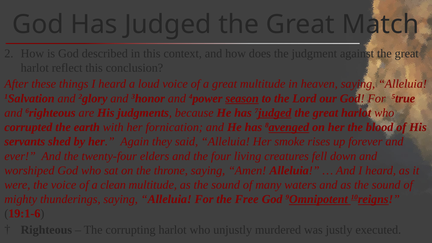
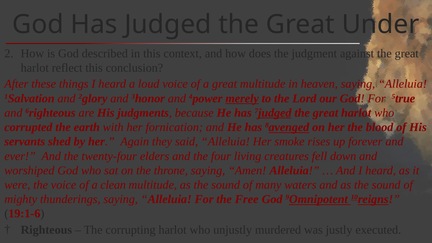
Match: Match -> Under
season: season -> merely
